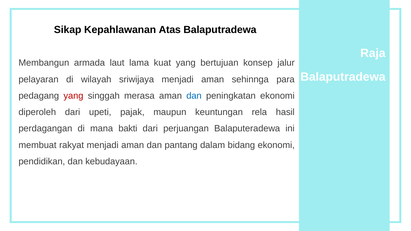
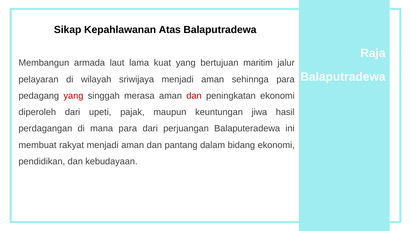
konsep: konsep -> maritim
dan at (194, 96) colour: blue -> red
rela: rela -> jiwa
mana bakti: bakti -> para
